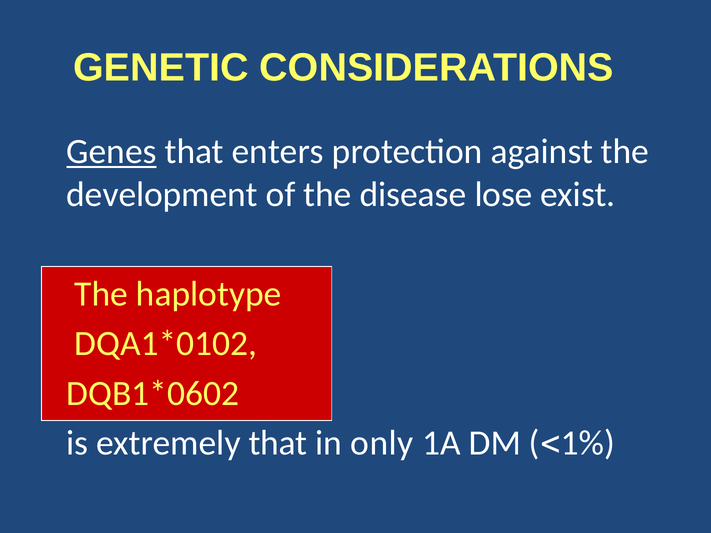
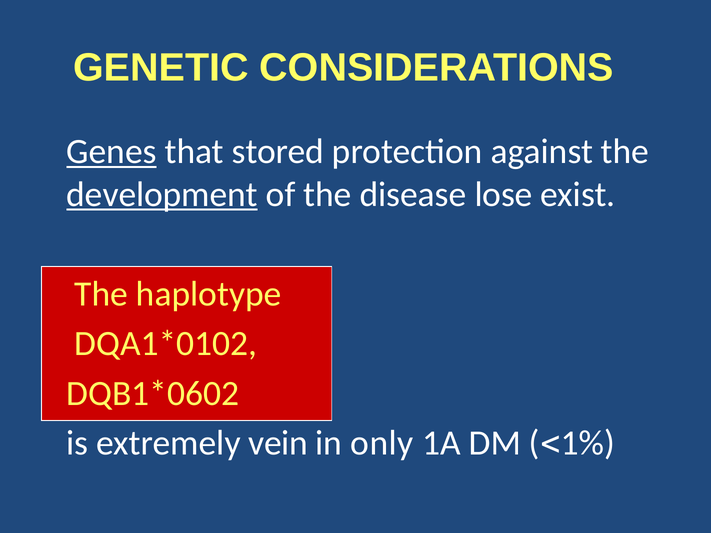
enters: enters -> stored
development underline: none -> present
extremely that: that -> vein
